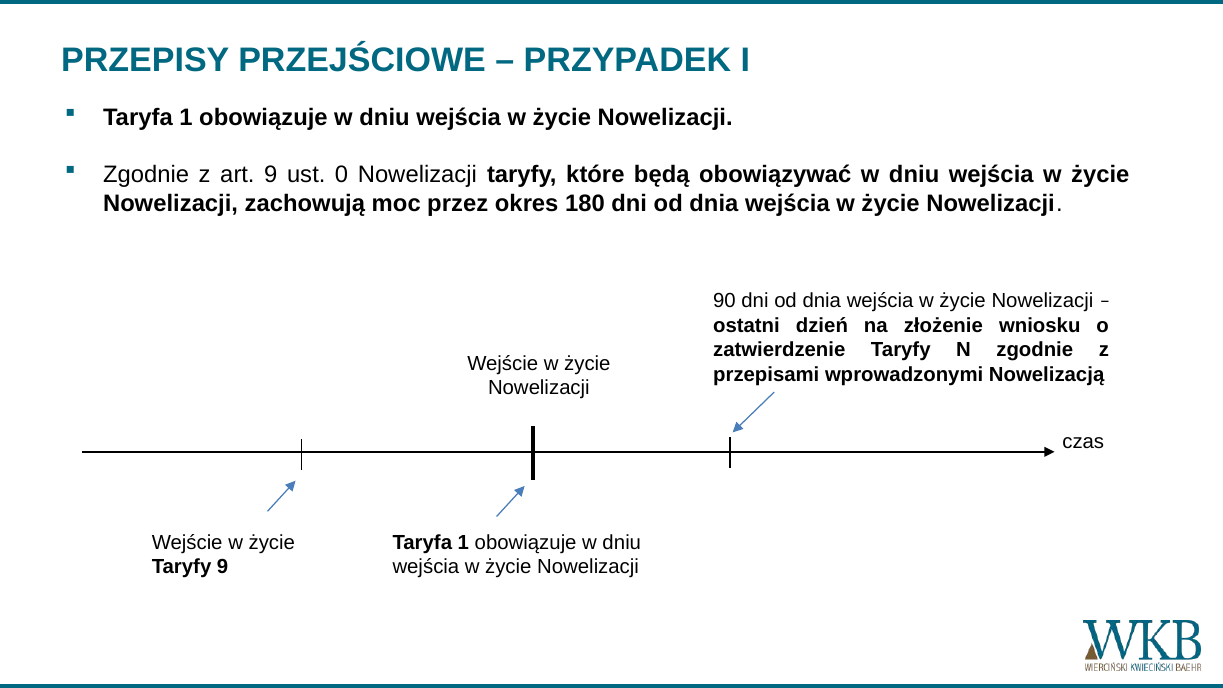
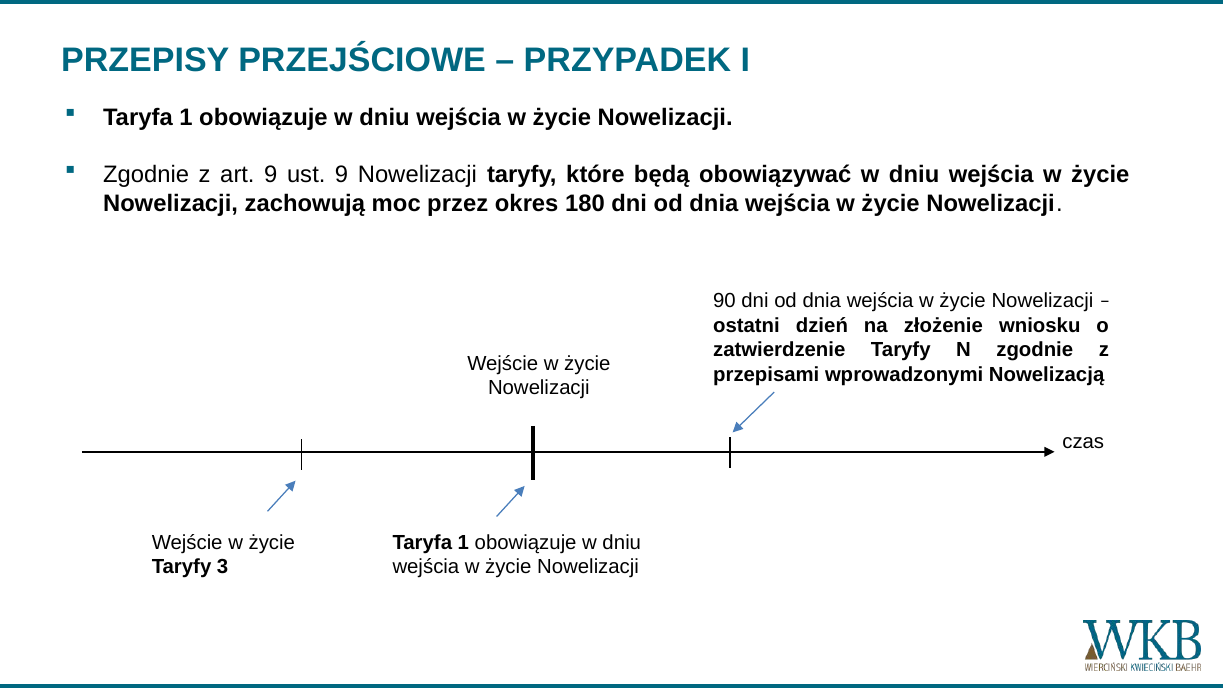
ust 0: 0 -> 9
Taryfy 9: 9 -> 3
